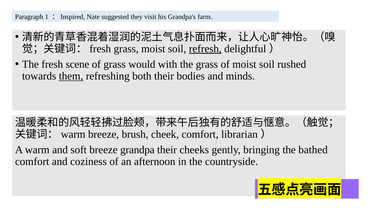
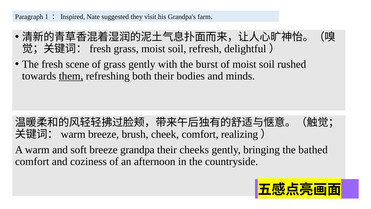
refresh underline: present -> none
grass would: would -> gently
the grass: grass -> burst
librarian: librarian -> realizing
